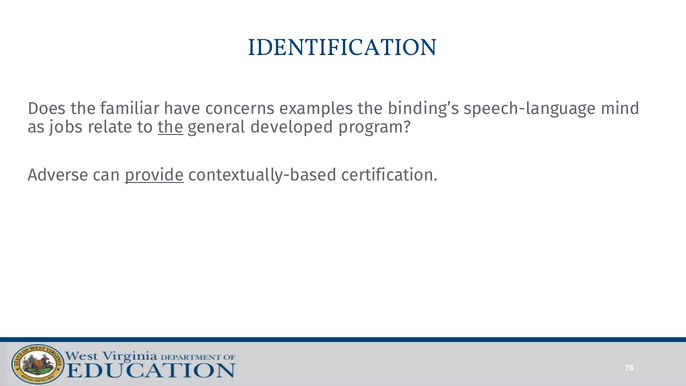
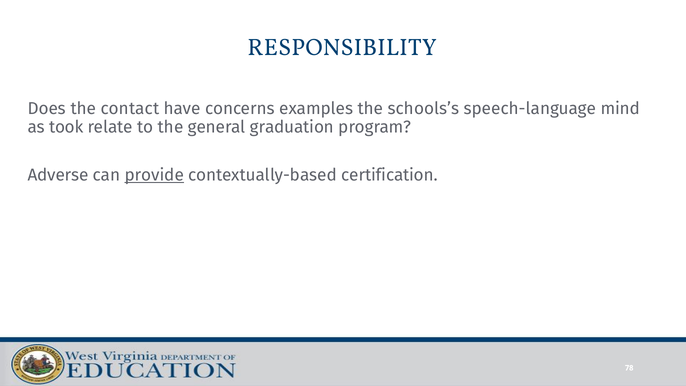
IDENTIFICATION: IDENTIFICATION -> RESPONSIBILITY
familiar: familiar -> contact
binding’s: binding’s -> schools’s
jobs: jobs -> took
the at (171, 127) underline: present -> none
developed: developed -> graduation
